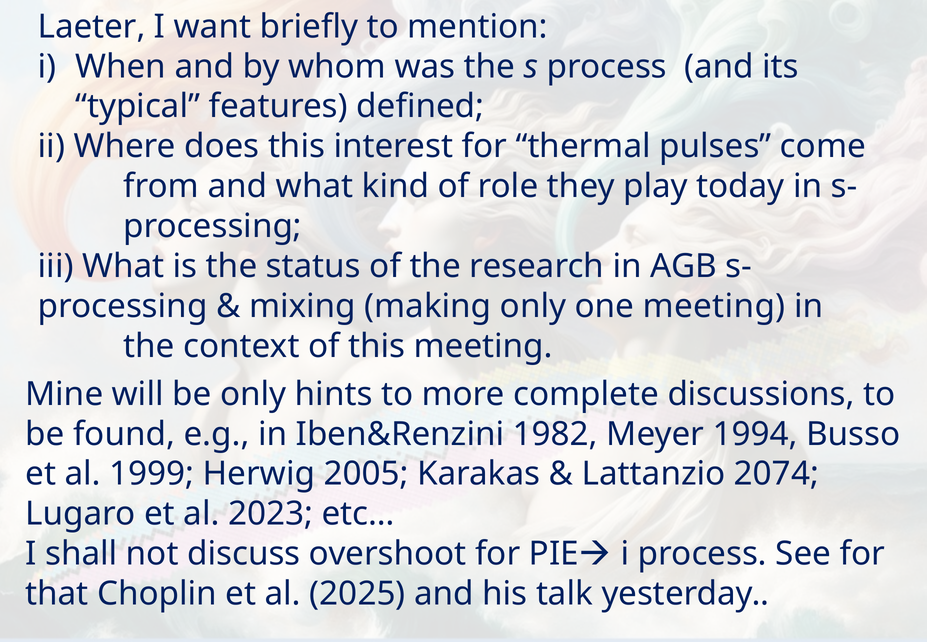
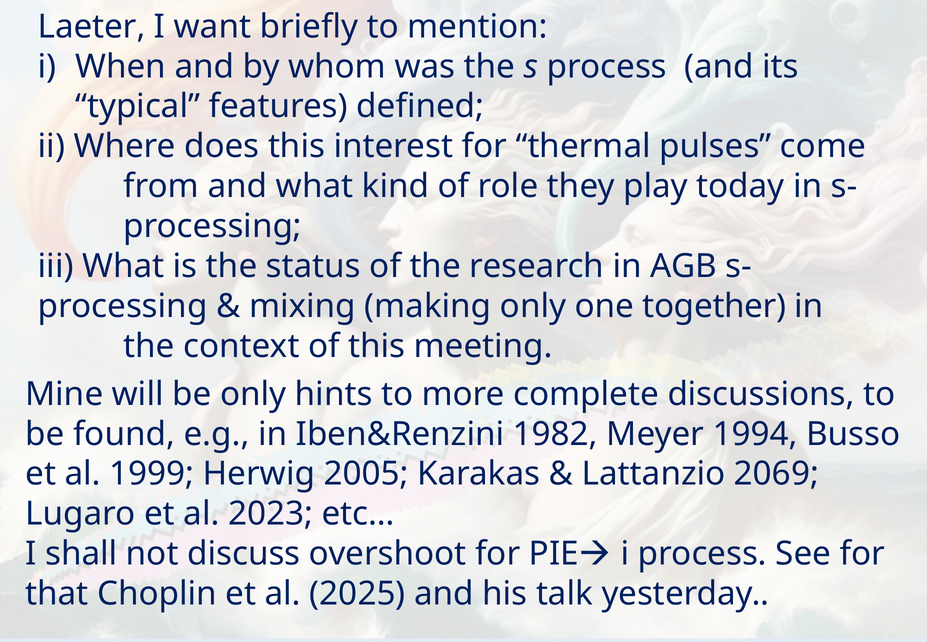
one meeting: meeting -> together
2074: 2074 -> 2069
